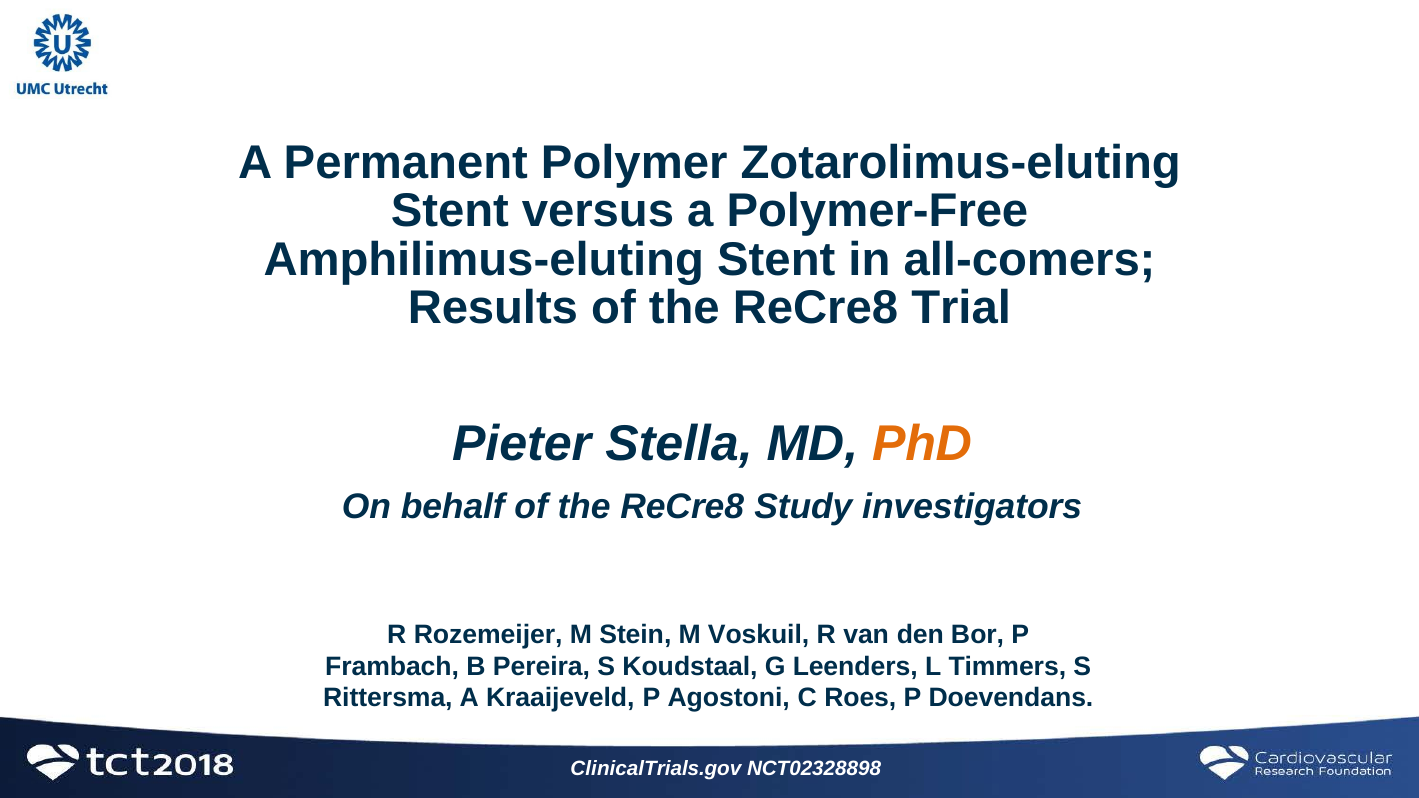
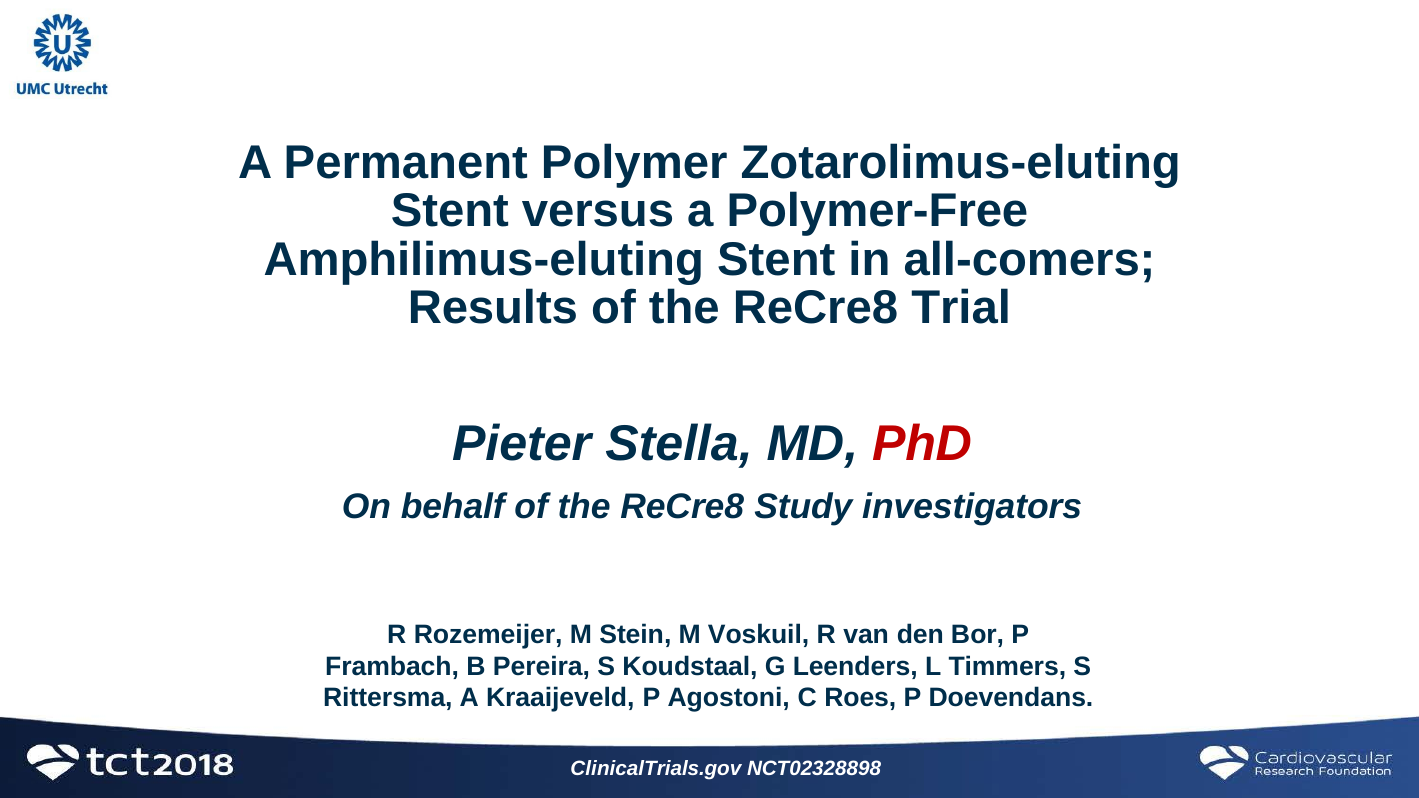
PhD colour: orange -> red
